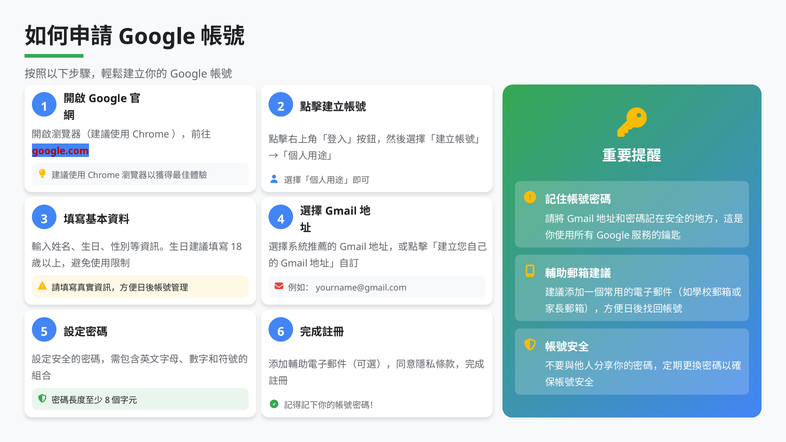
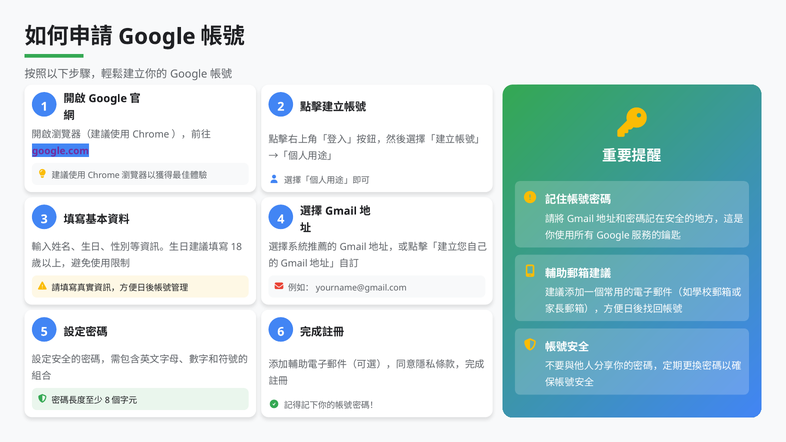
google.com colour: red -> purple
